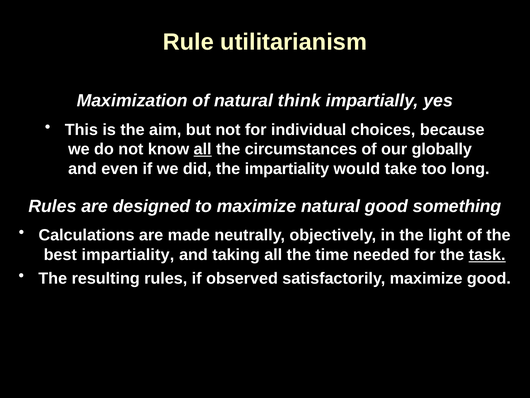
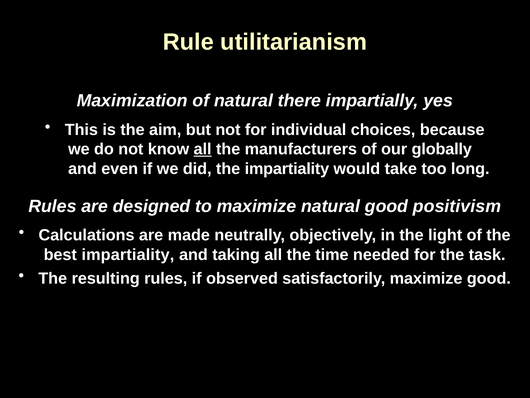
think: think -> there
circumstances: circumstances -> manufacturers
something: something -> positivism
task underline: present -> none
